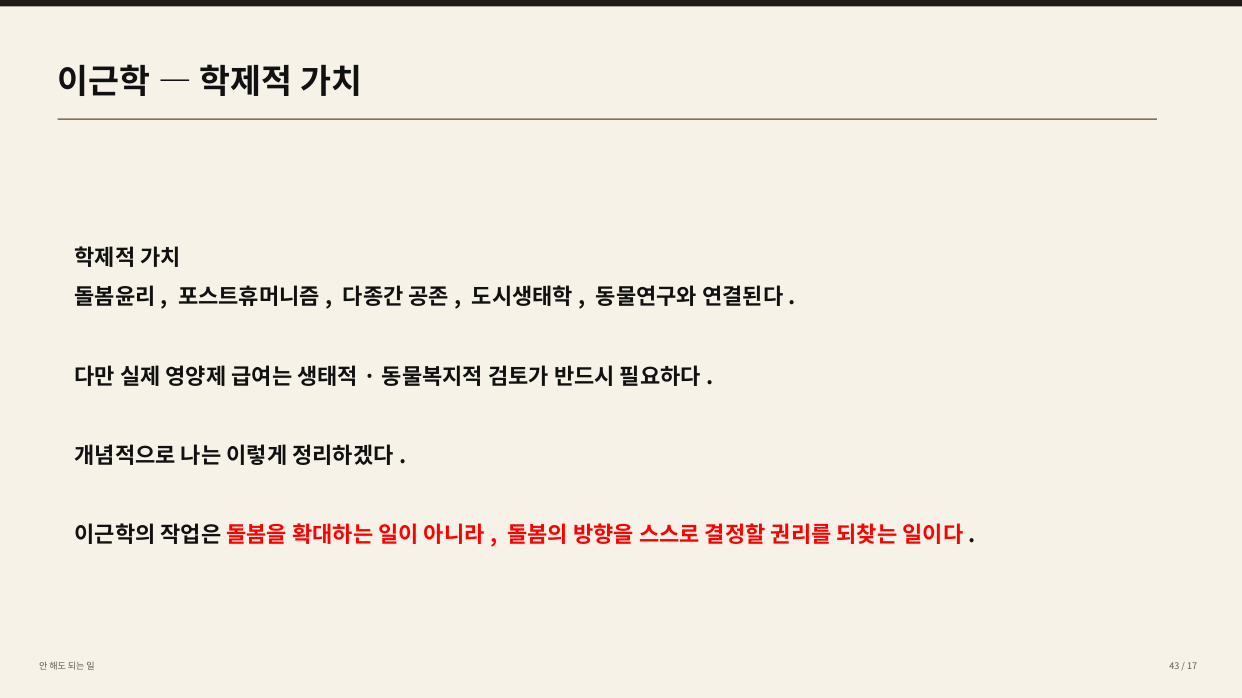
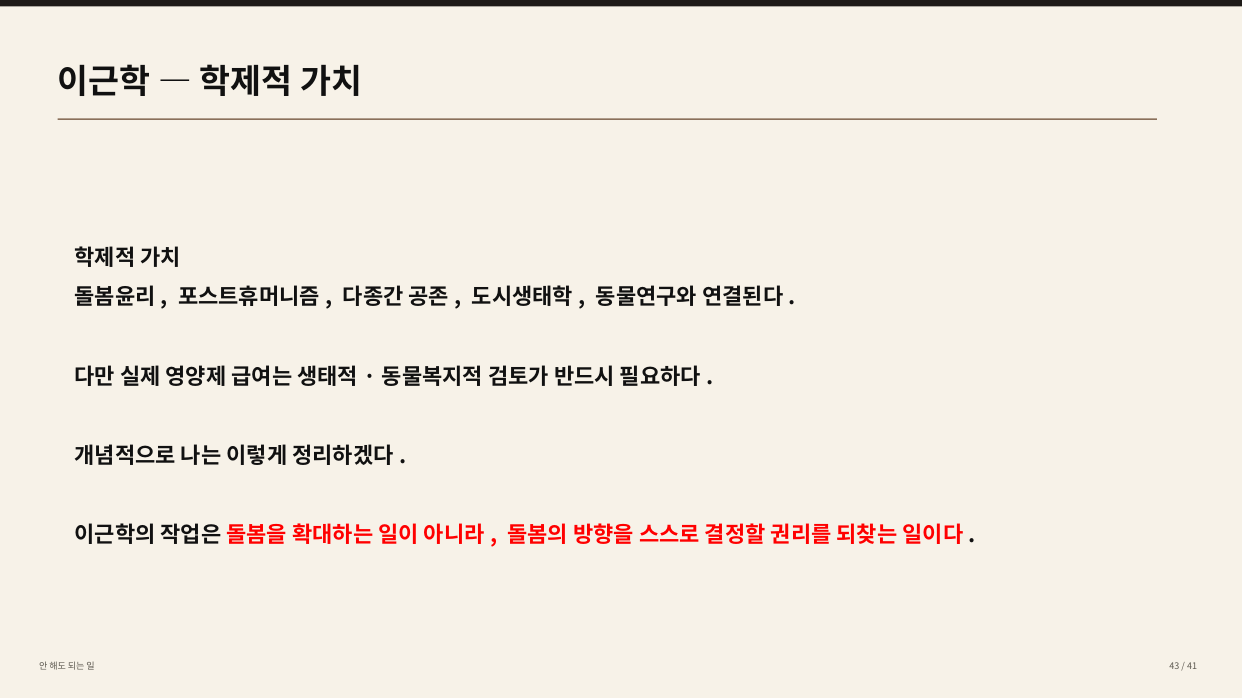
17: 17 -> 41
